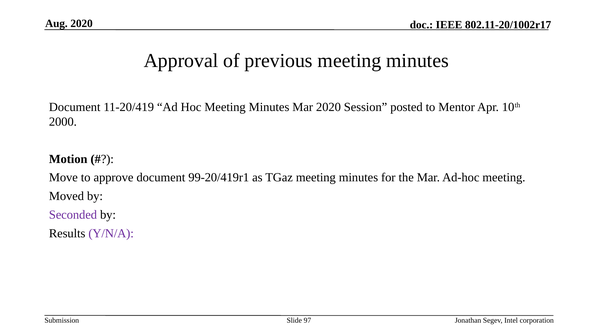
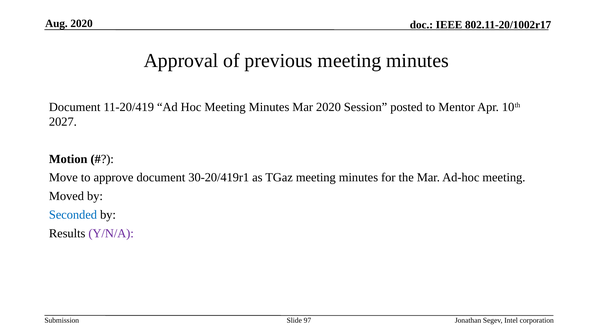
2000: 2000 -> 2027
99-20/419r1: 99-20/419r1 -> 30-20/419r1
Seconded colour: purple -> blue
